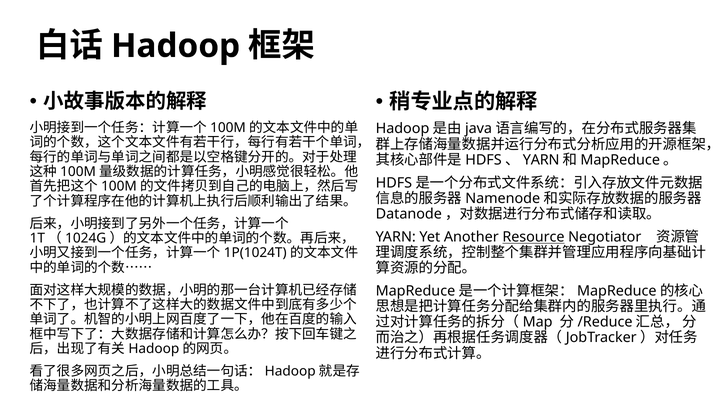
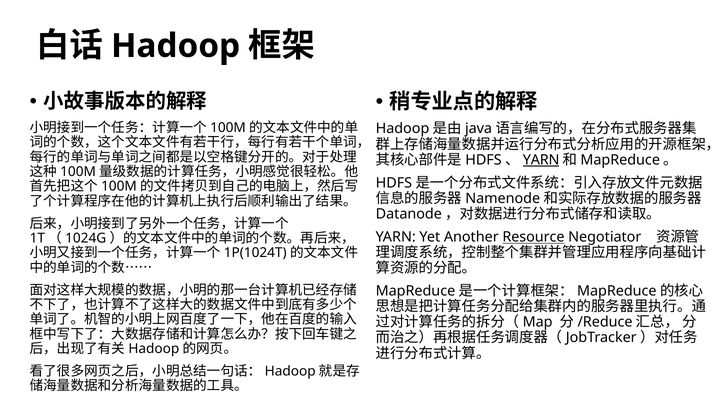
YARN at (541, 160) underline: none -> present
